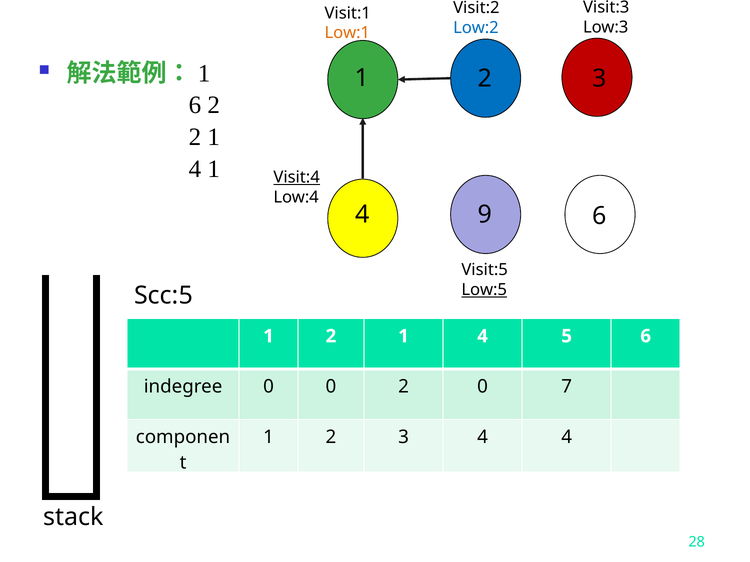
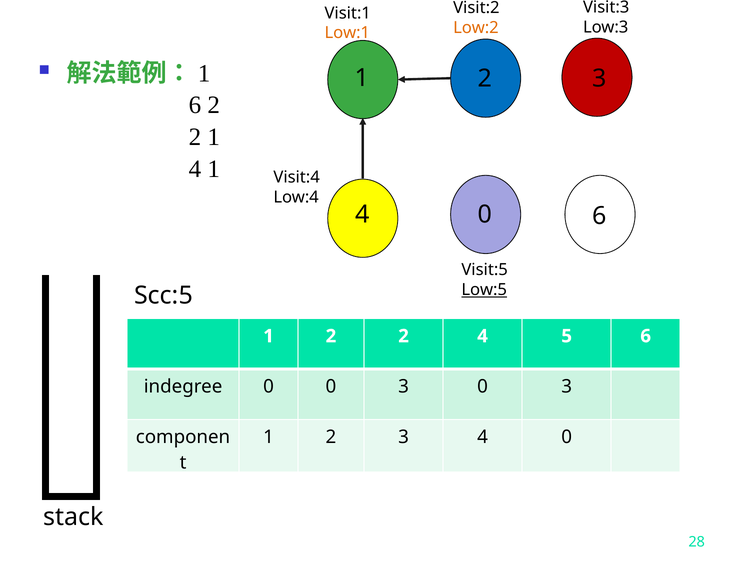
Low:2 colour: blue -> orange
Visit:4 underline: present -> none
9 at (485, 214): 9 -> 0
1 2 1: 1 -> 2
0 0 2: 2 -> 3
7 at (567, 387): 7 -> 3
2 3 4 4: 4 -> 0
